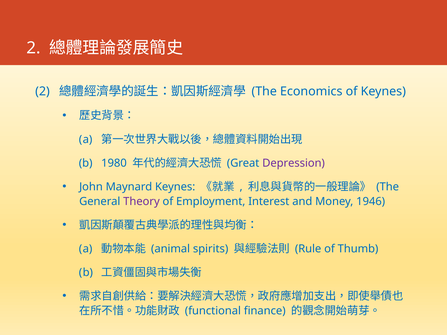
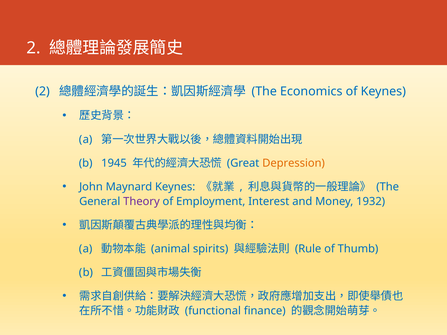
1980: 1980 -> 1945
Depression colour: purple -> orange
1946: 1946 -> 1932
